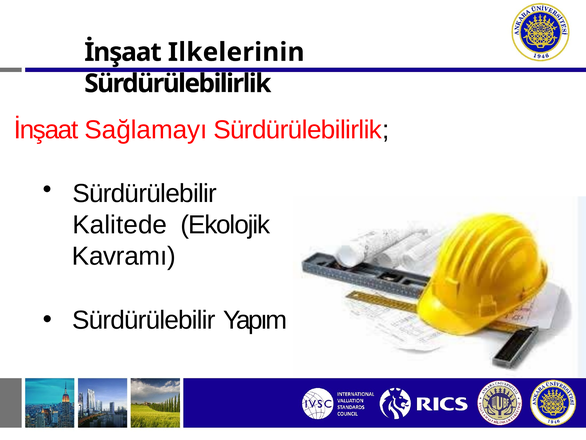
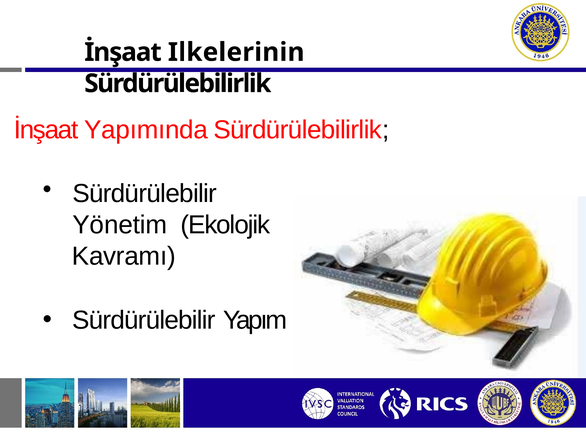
Sağlamayı: Sağlamayı -> Yapımında
Kalitede: Kalitede -> Yönetim
